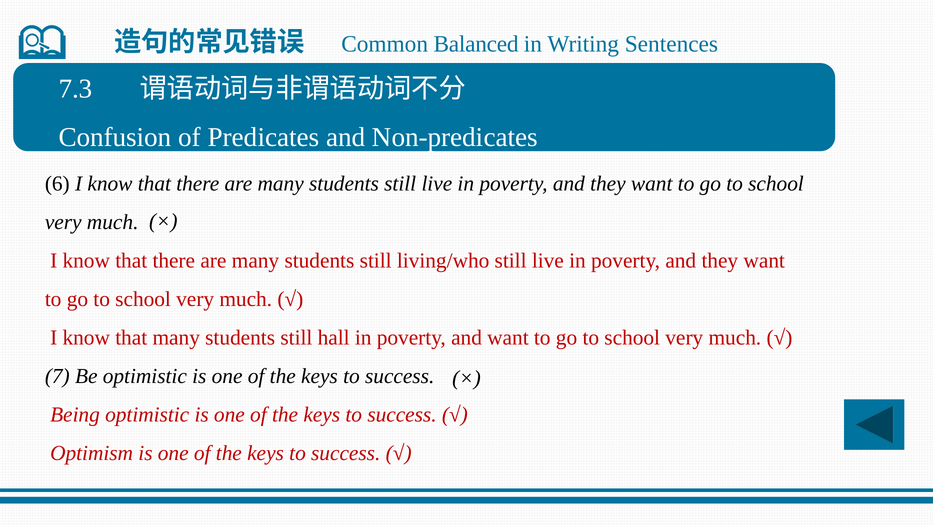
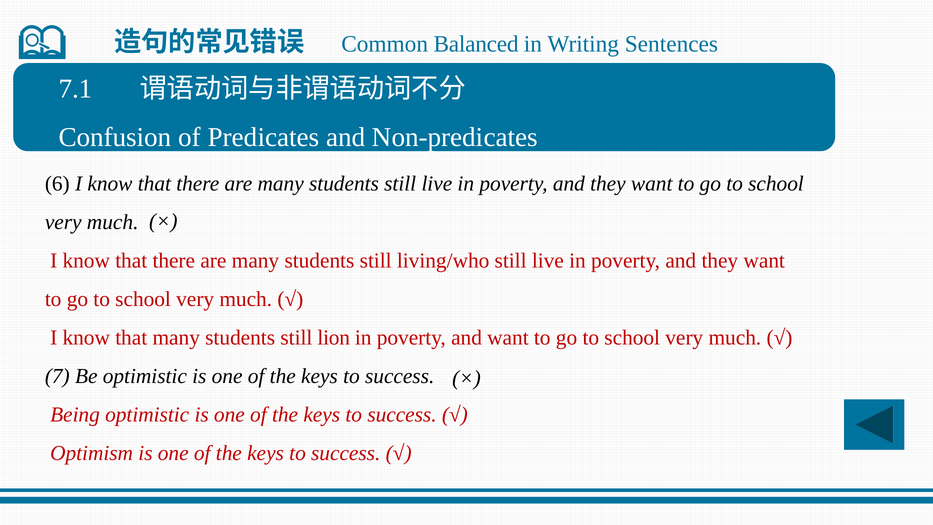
7.3: 7.3 -> 7.1
hall: hall -> lion
